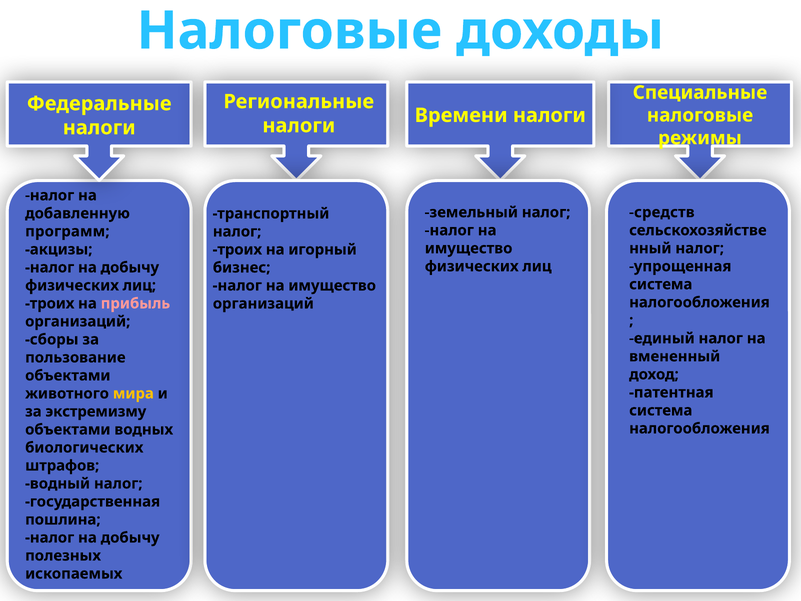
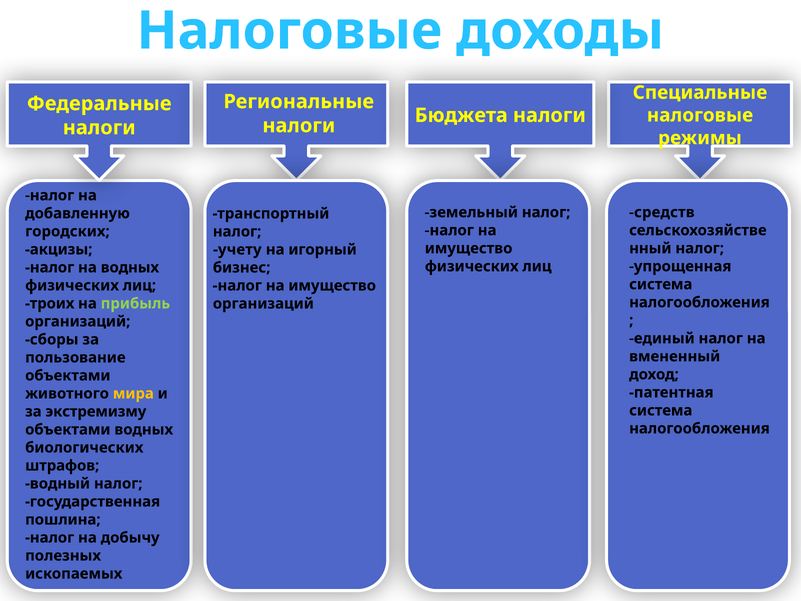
Времени: Времени -> Бюджета
программ: программ -> городских
троих at (237, 249): троих -> учету
добычу at (130, 267): добычу -> водных
прибыль colour: pink -> light green
